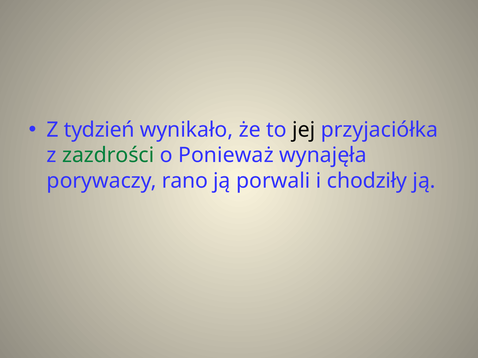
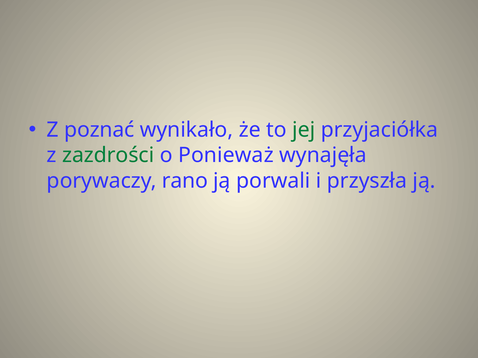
tydzień: tydzień -> poznać
jej colour: black -> green
chodziły: chodziły -> przyszła
